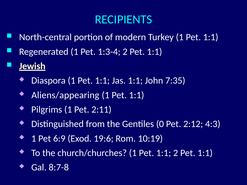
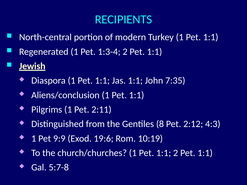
Aliens/appearing: Aliens/appearing -> Aliens/conclusion
0: 0 -> 8
6:9: 6:9 -> 9:9
8:7-8: 8:7-8 -> 5:7-8
